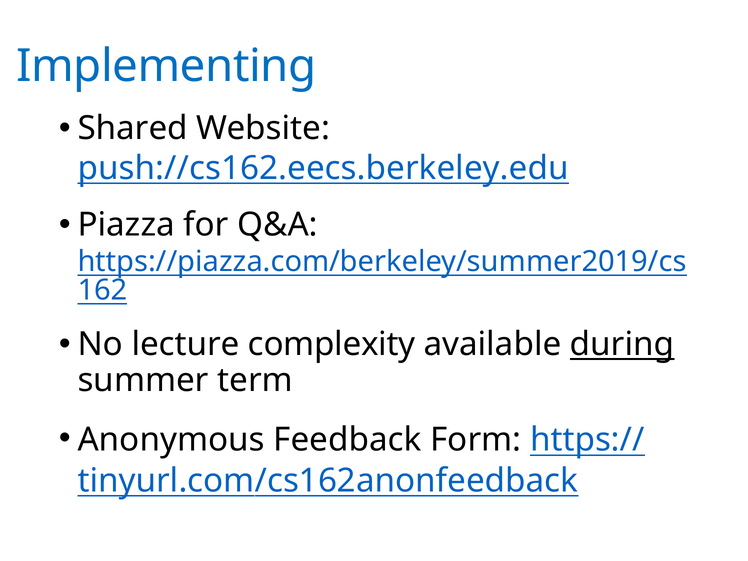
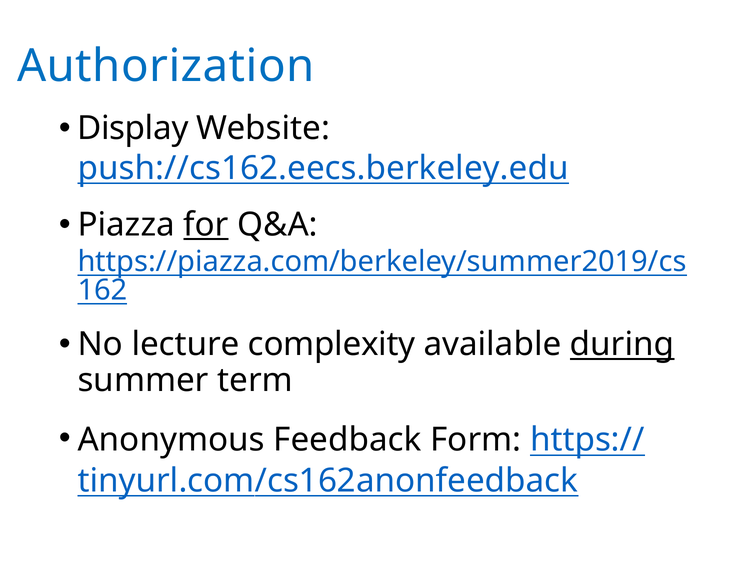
Implementing: Implementing -> Authorization
Shared: Shared -> Display
for underline: none -> present
